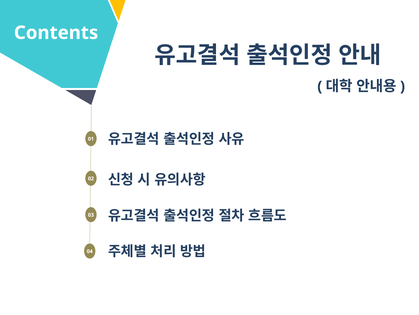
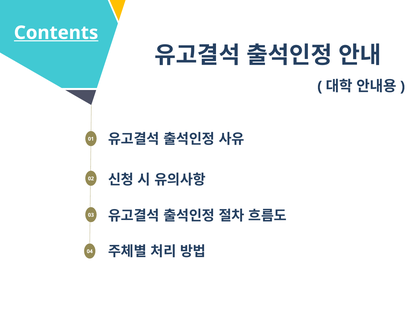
Contents underline: none -> present
